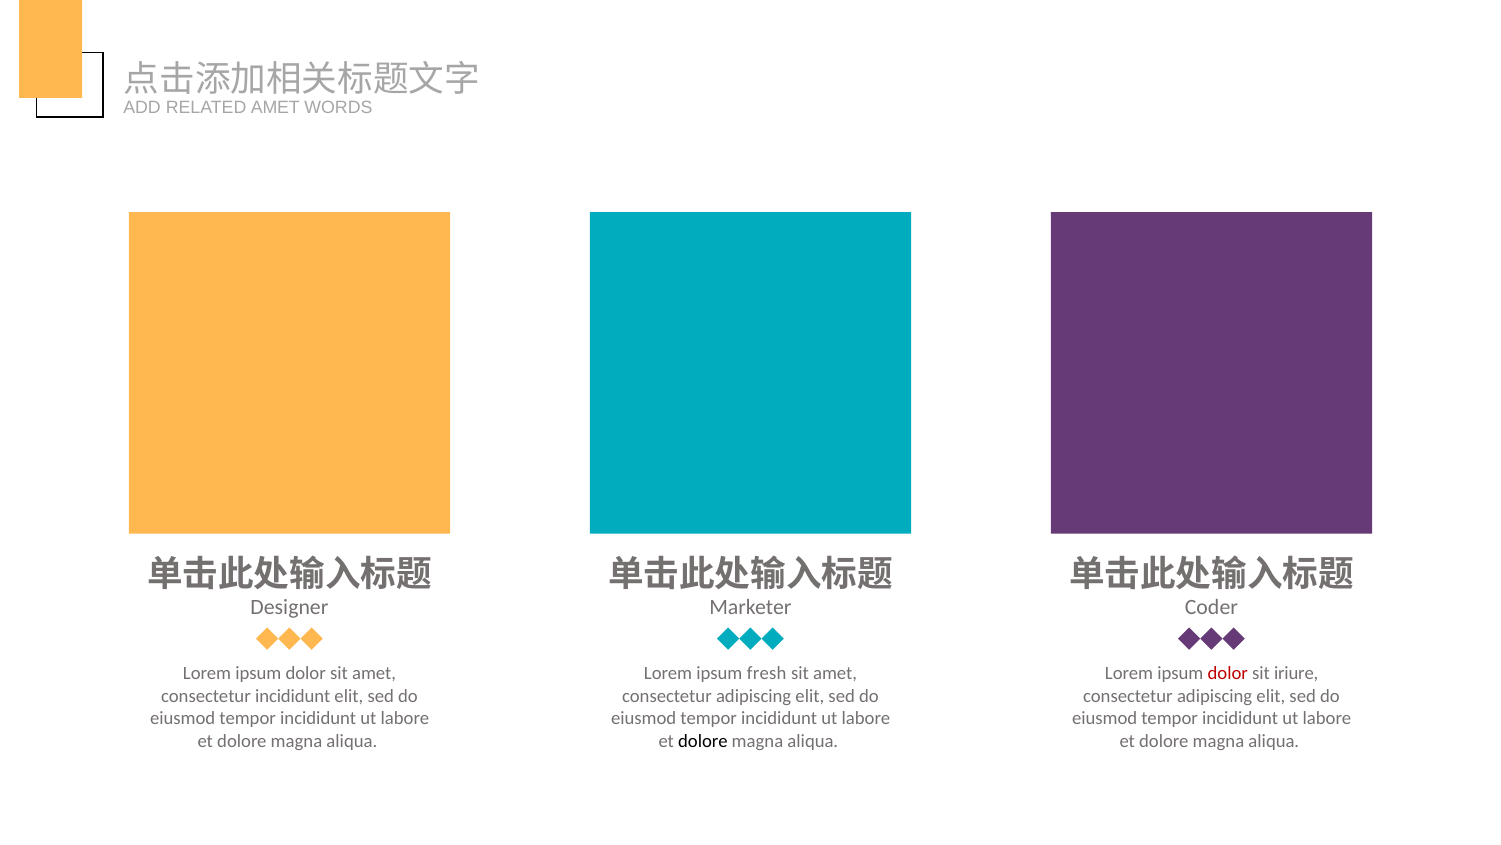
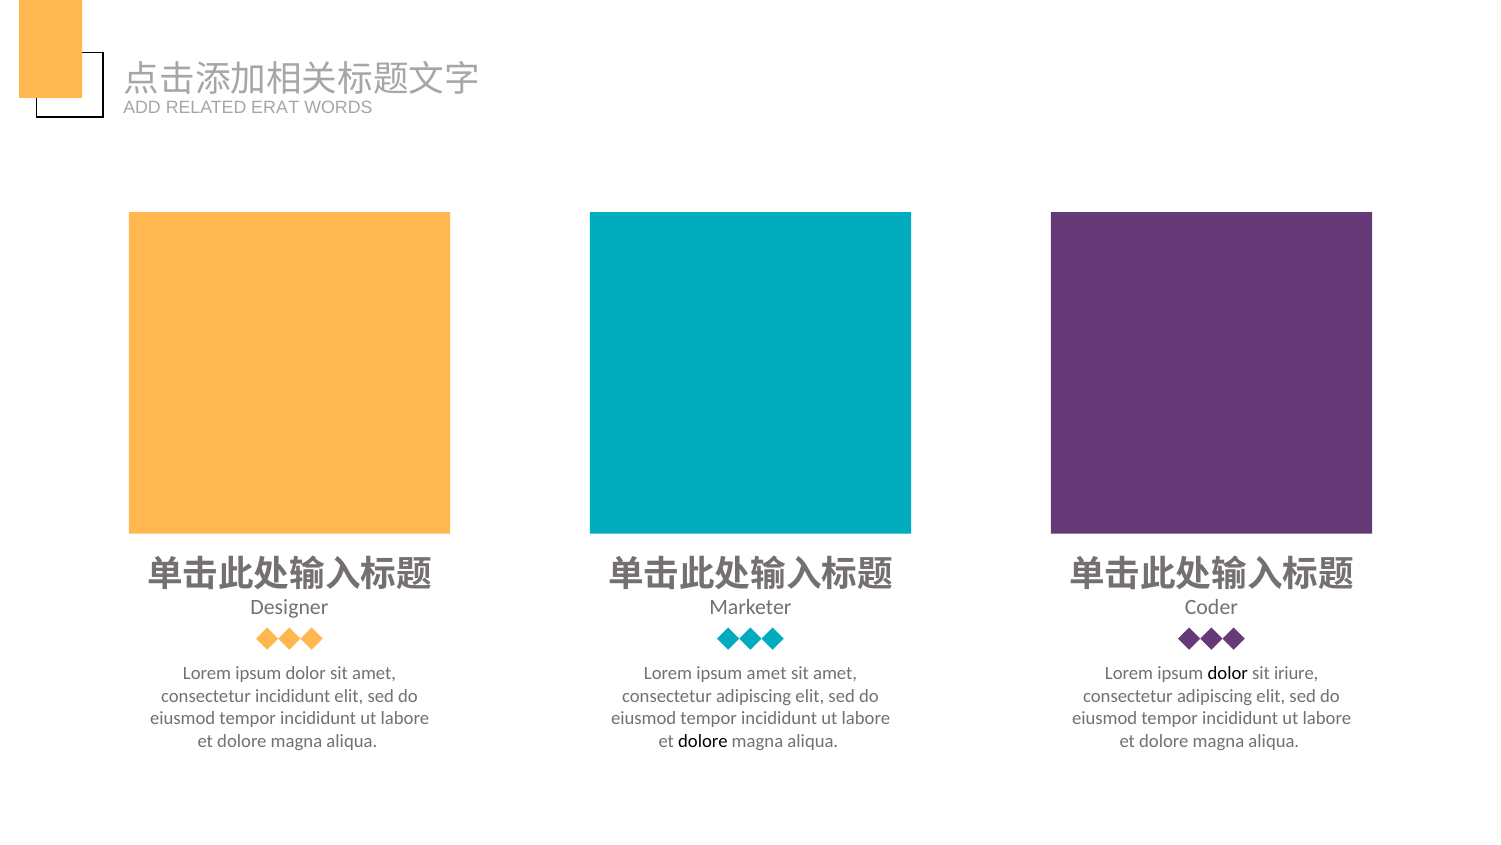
RELATED AMET: AMET -> ERAT
ipsum fresh: fresh -> amet
dolor at (1228, 673) colour: red -> black
